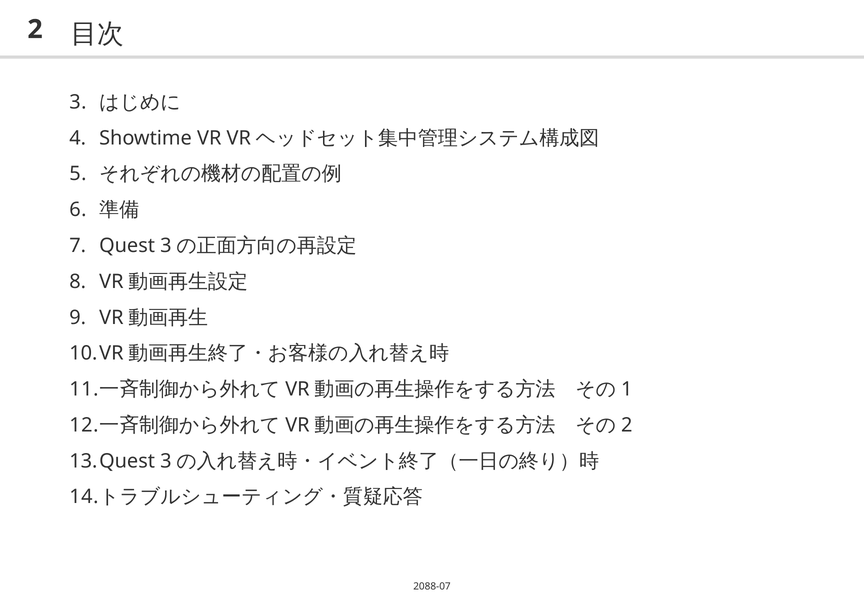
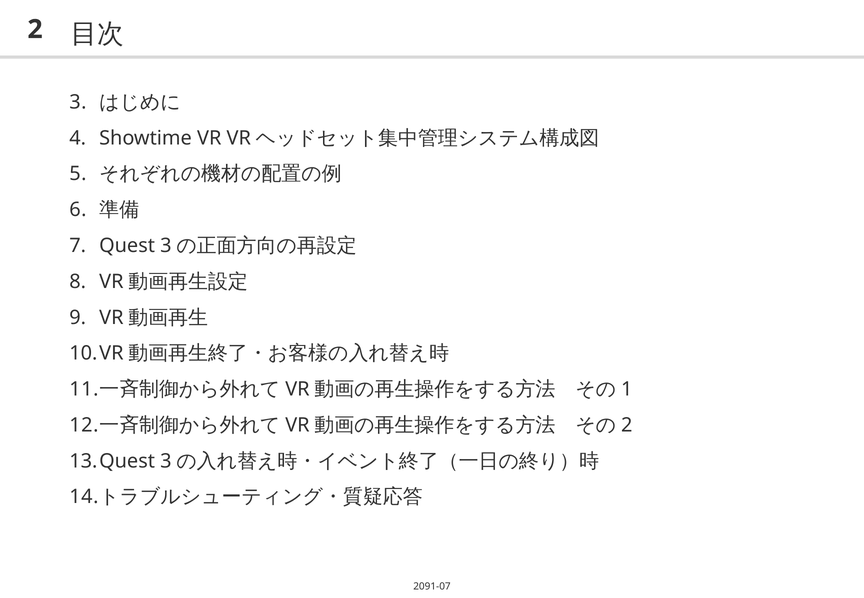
2088-07: 2088-07 -> 2091-07
